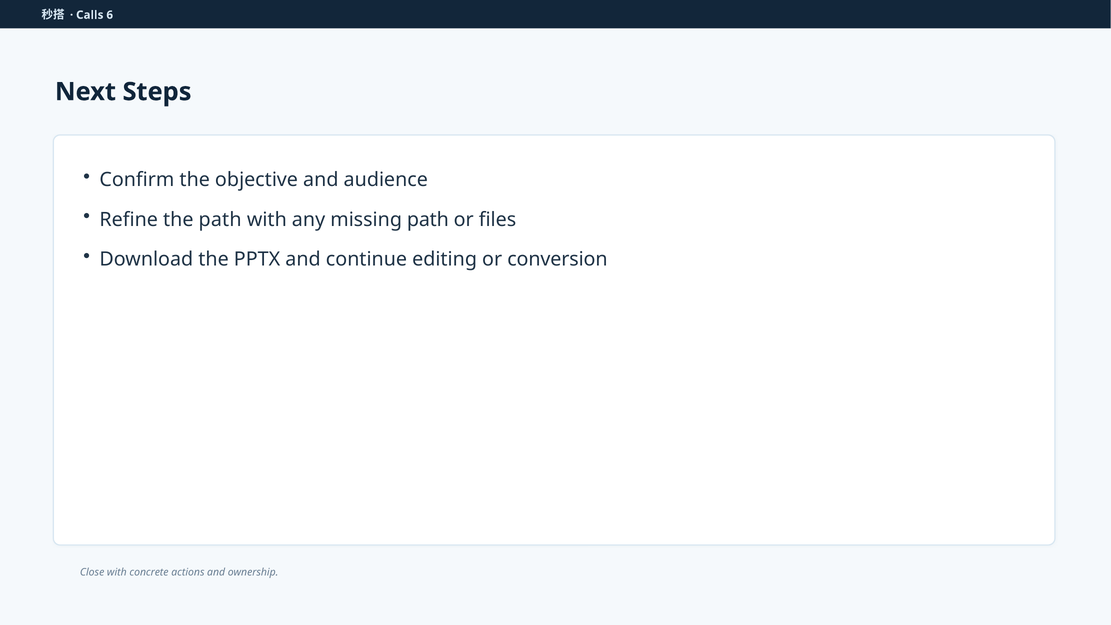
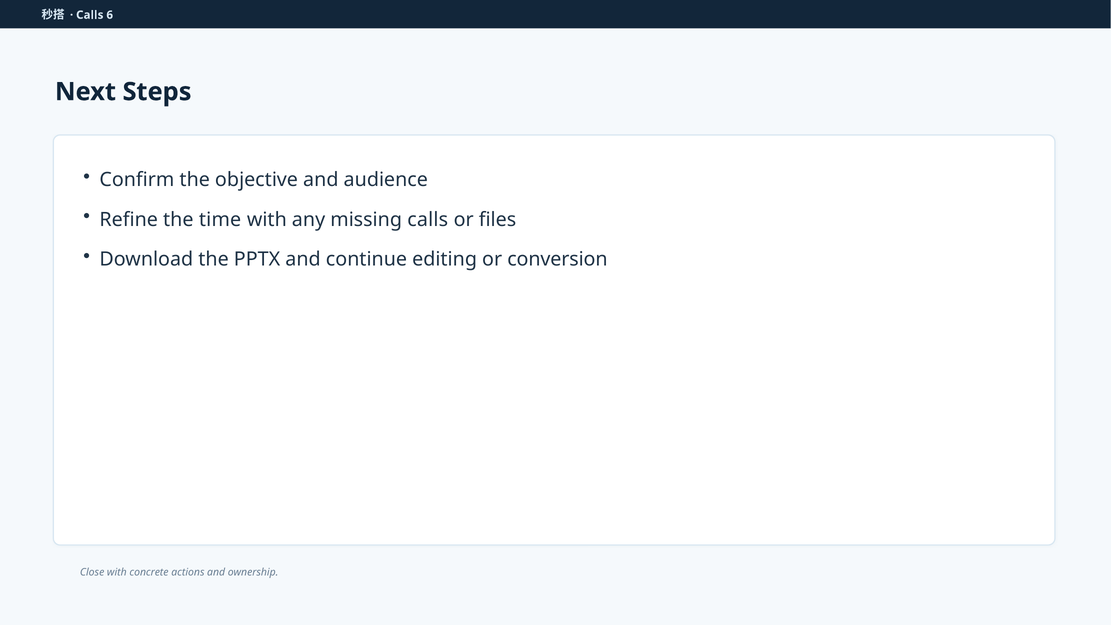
the path: path -> time
missing path: path -> calls
